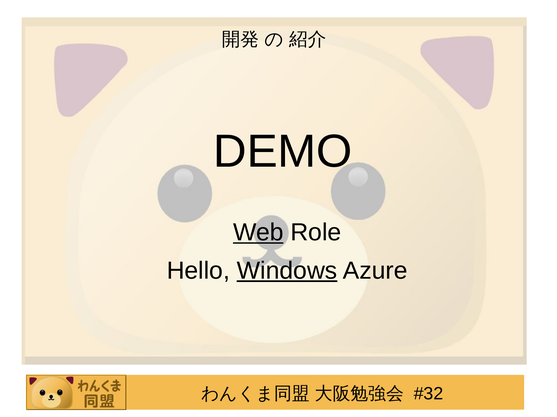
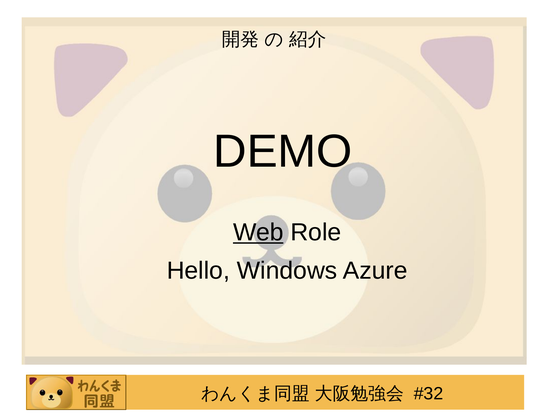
Windows underline: present -> none
